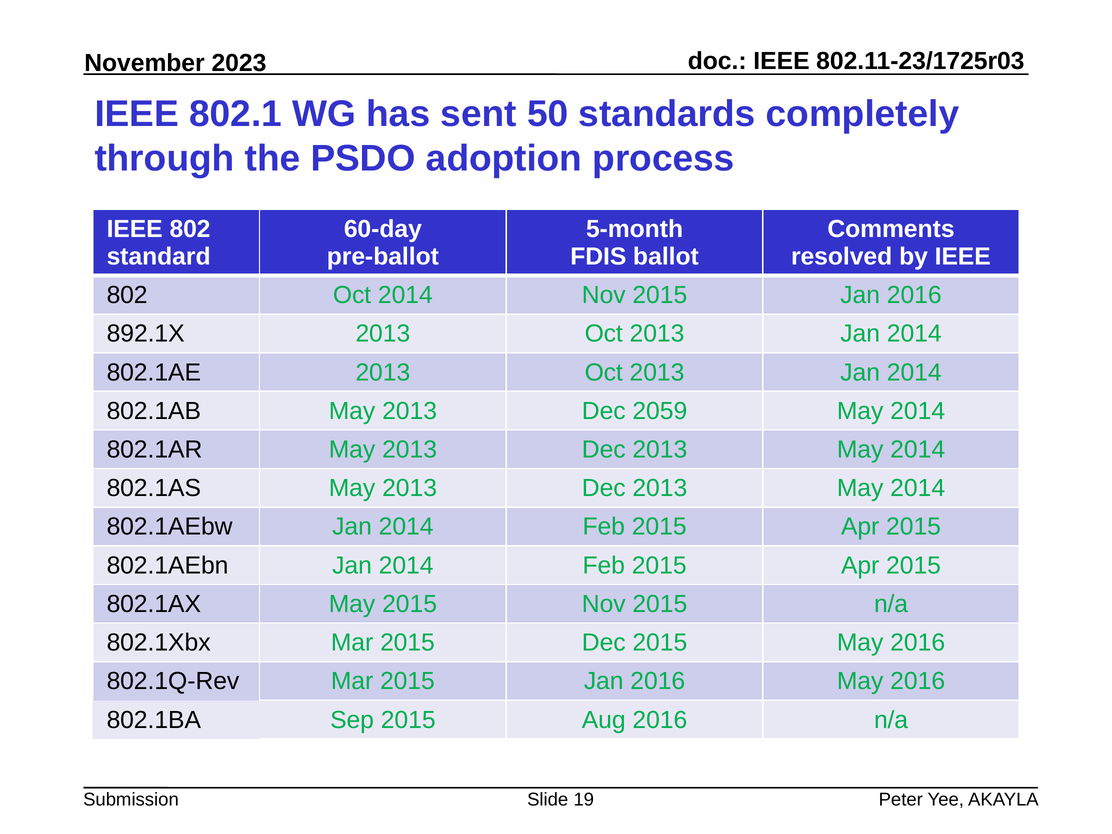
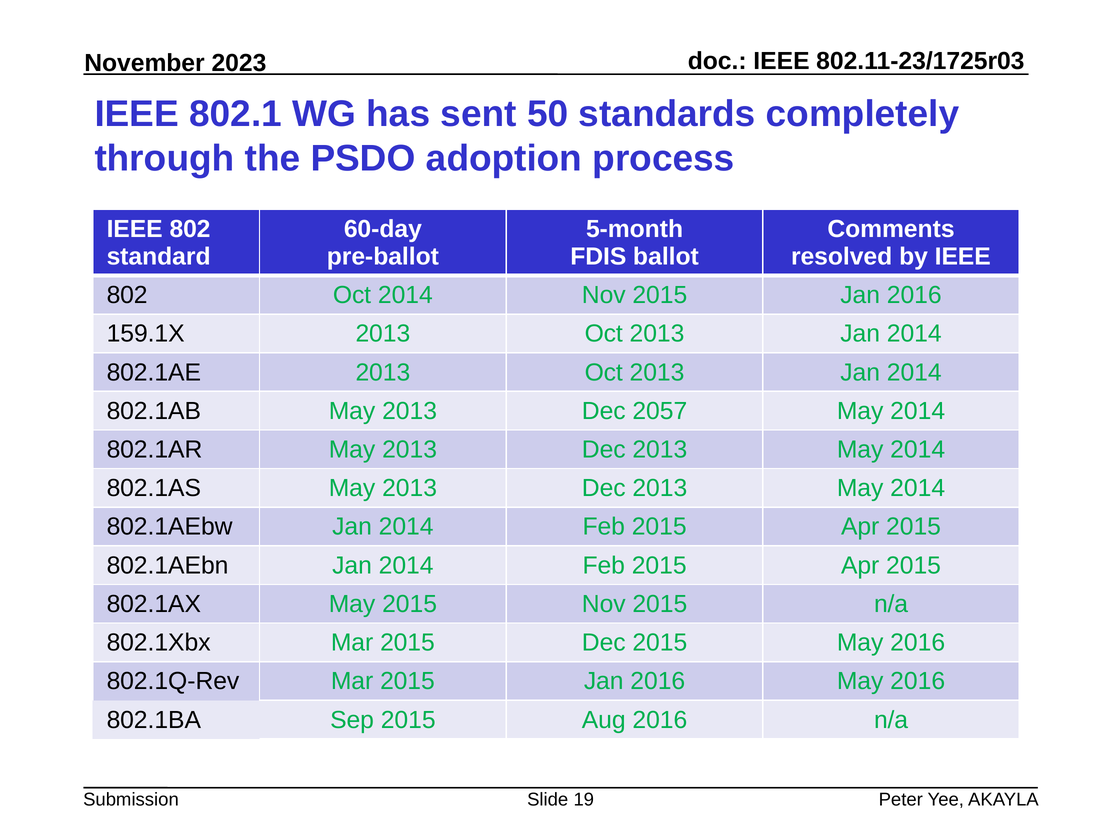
892.1X: 892.1X -> 159.1X
2059: 2059 -> 2057
